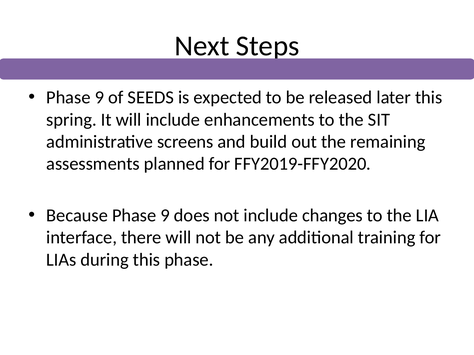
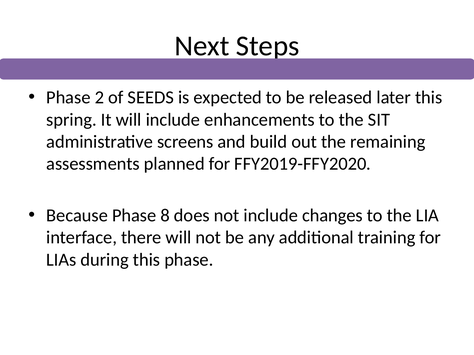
9 at (99, 98): 9 -> 2
Because Phase 9: 9 -> 8
